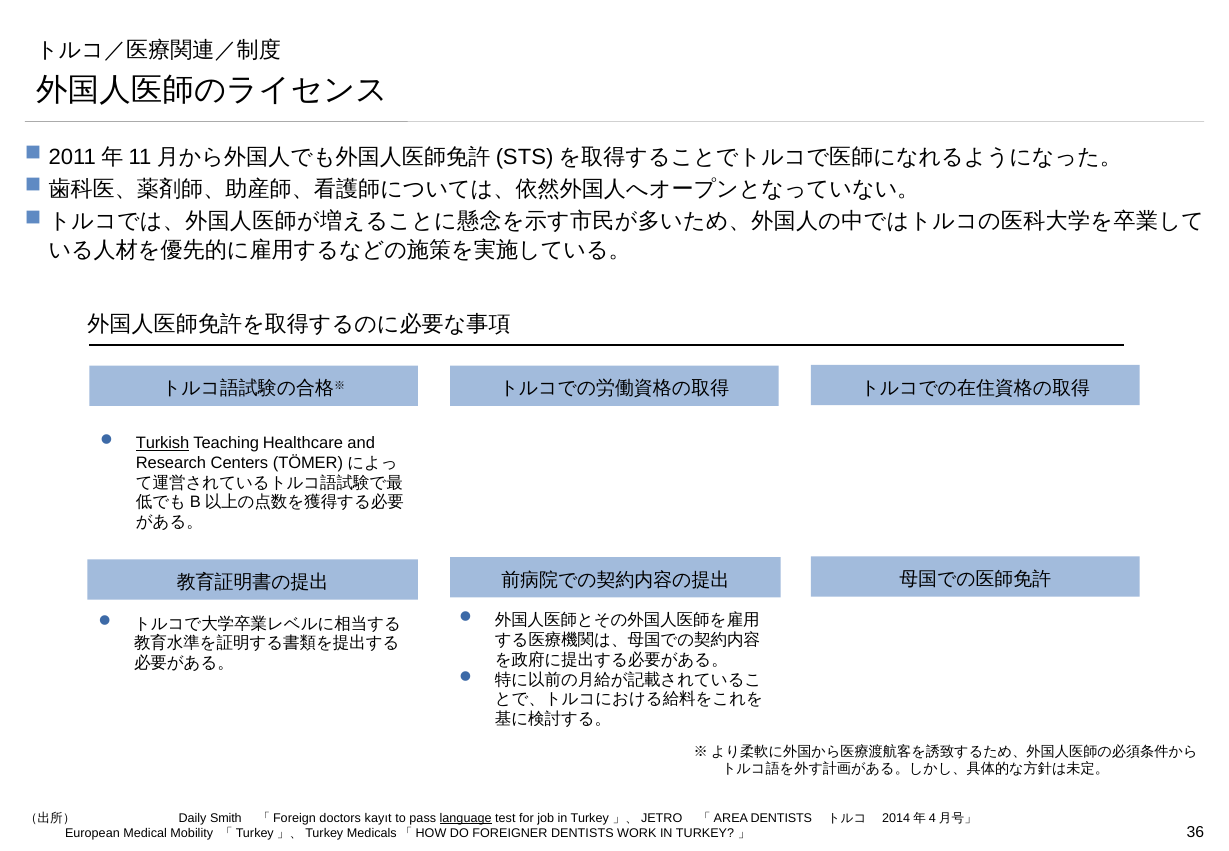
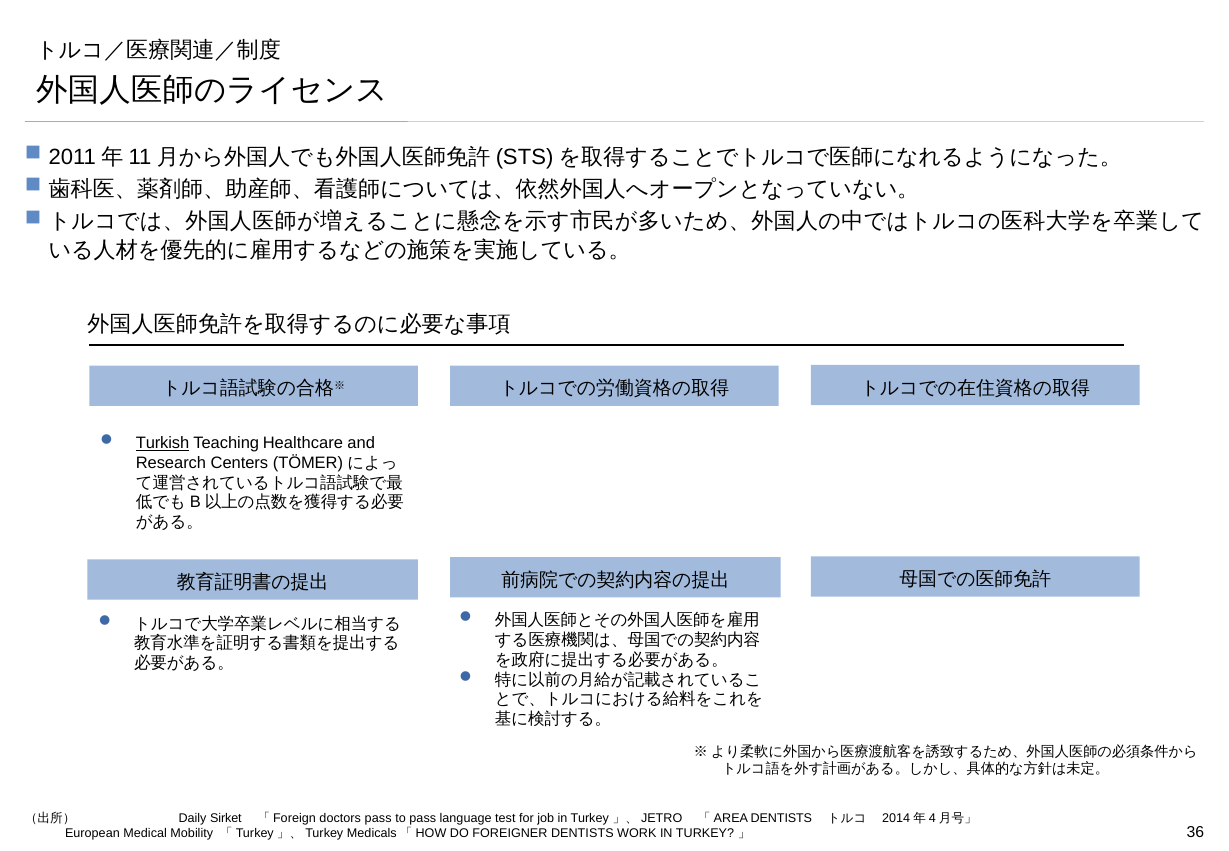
Smith: Smith -> Sirket
doctors kayıt: kayıt -> pass
language underline: present -> none
